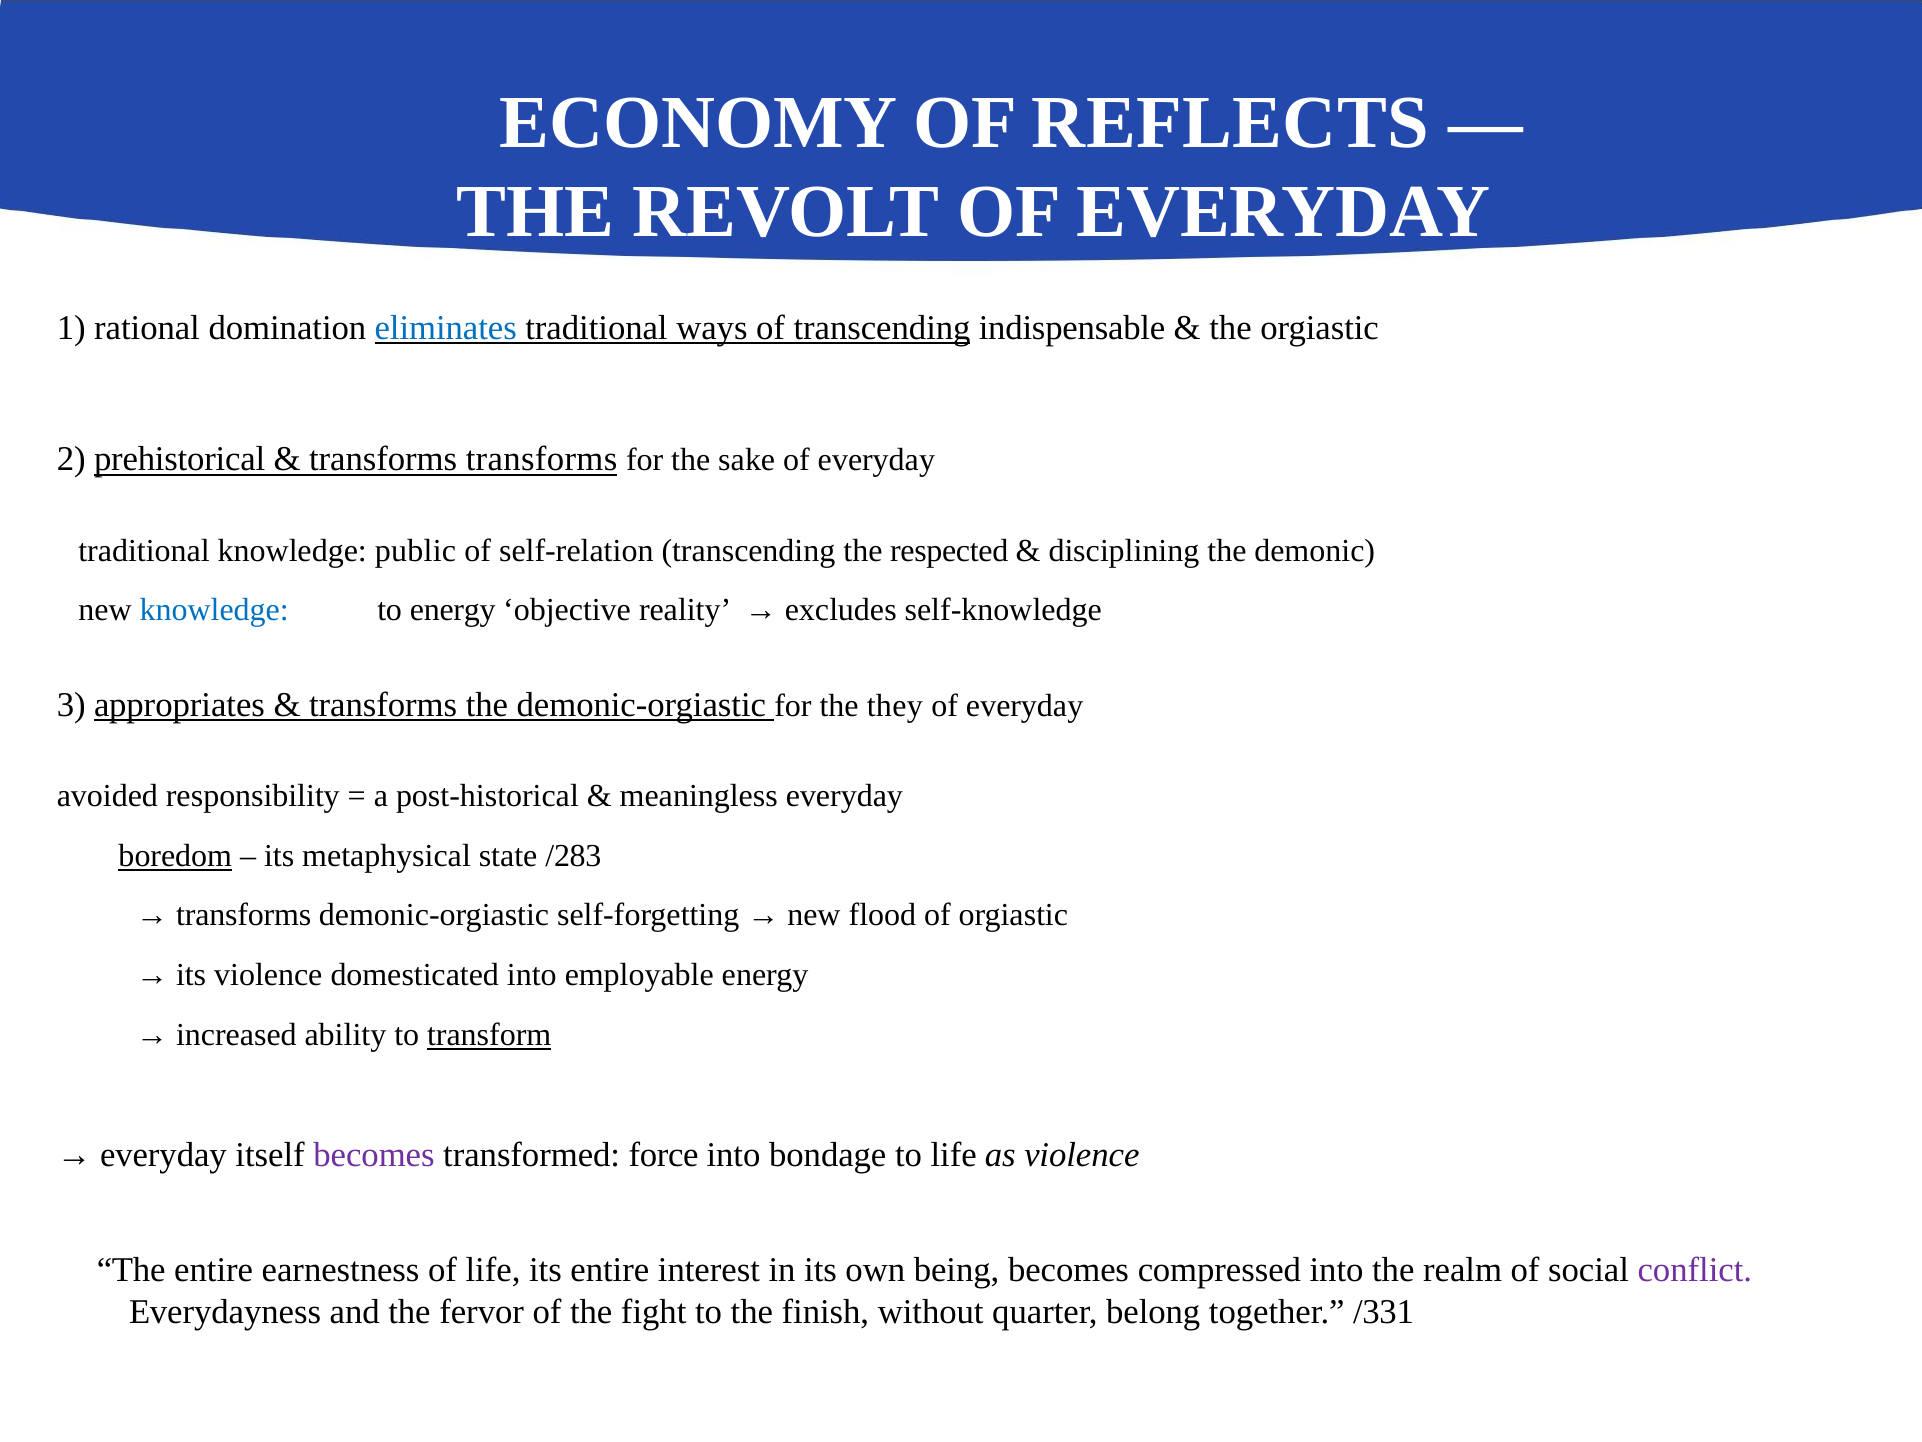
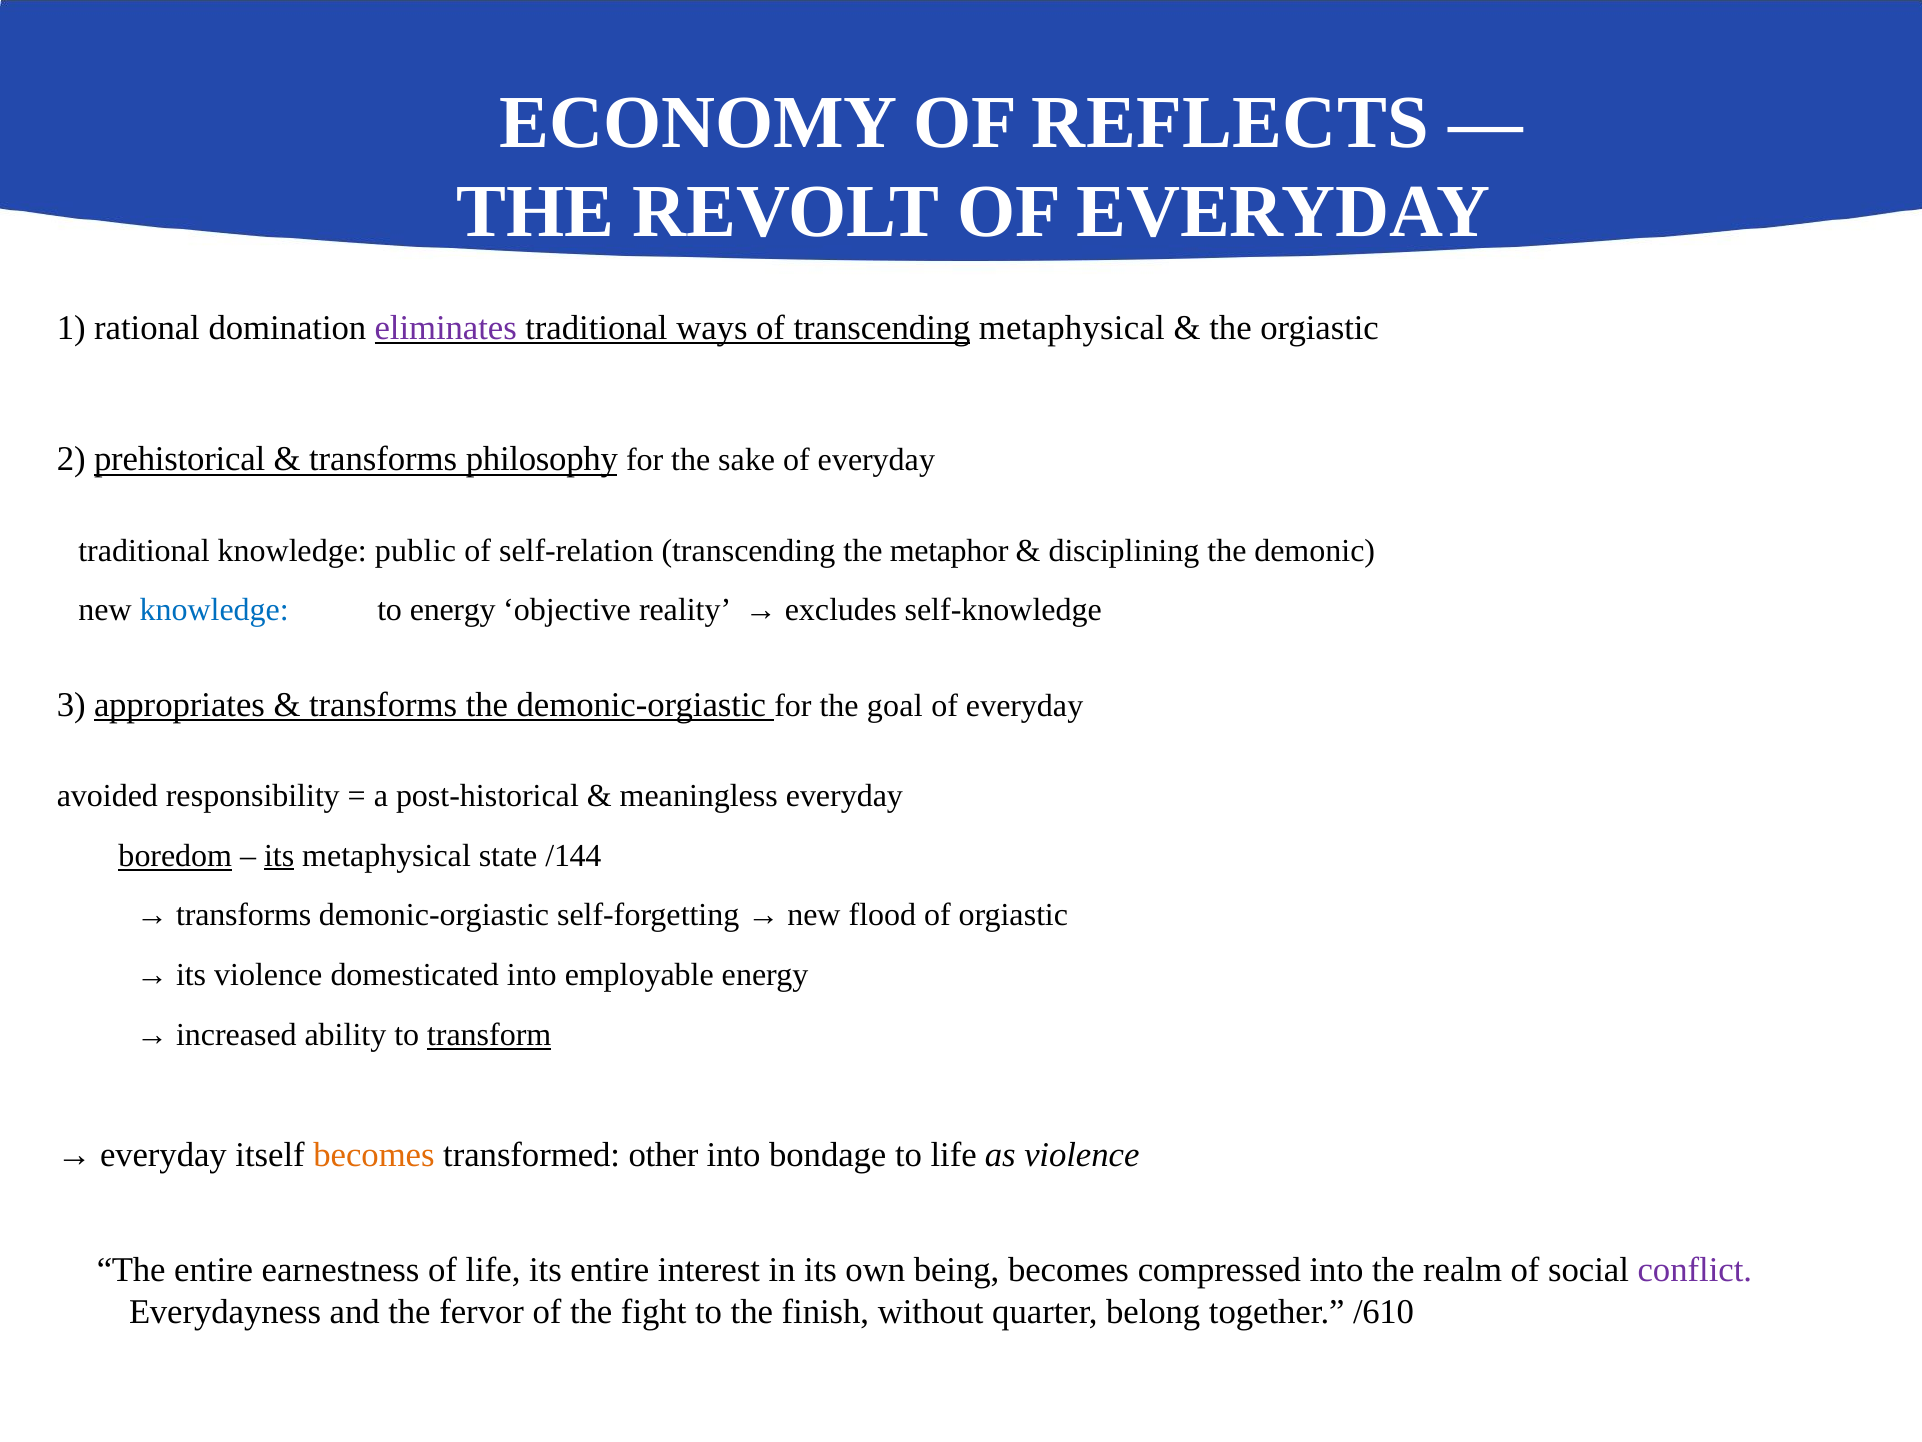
eliminates colour: blue -> purple
transcending indispensable: indispensable -> metaphysical
transforms transforms: transforms -> philosophy
respected: respected -> metaphor
they: they -> goal
its at (279, 855) underline: none -> present
/283: /283 -> /144
becomes at (374, 1154) colour: purple -> orange
force: force -> other
/331: /331 -> /610
